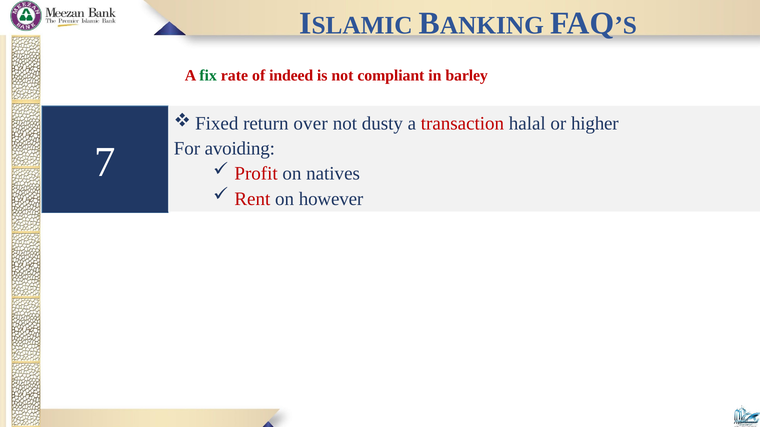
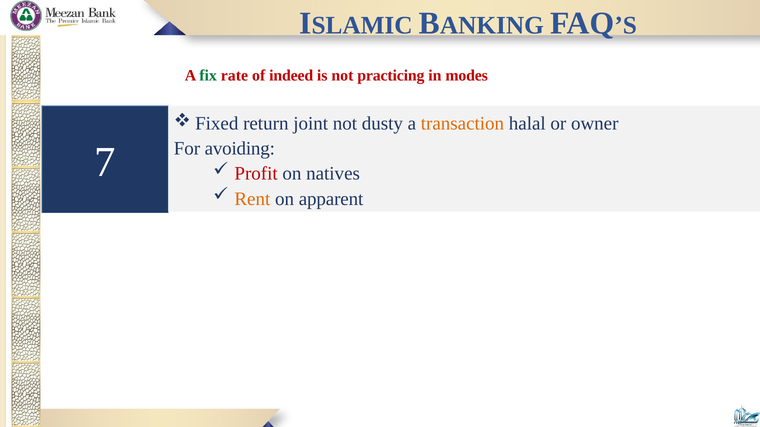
compliant: compliant -> practicing
barley: barley -> modes
over: over -> joint
transaction colour: red -> orange
higher: higher -> owner
Rent colour: red -> orange
however: however -> apparent
